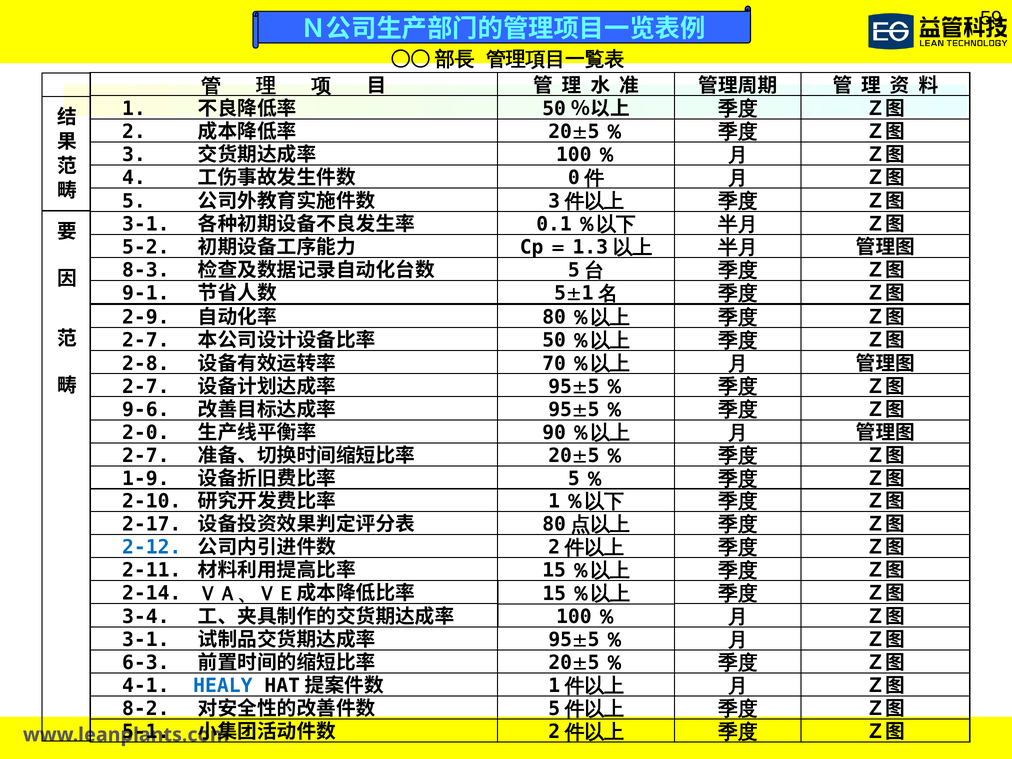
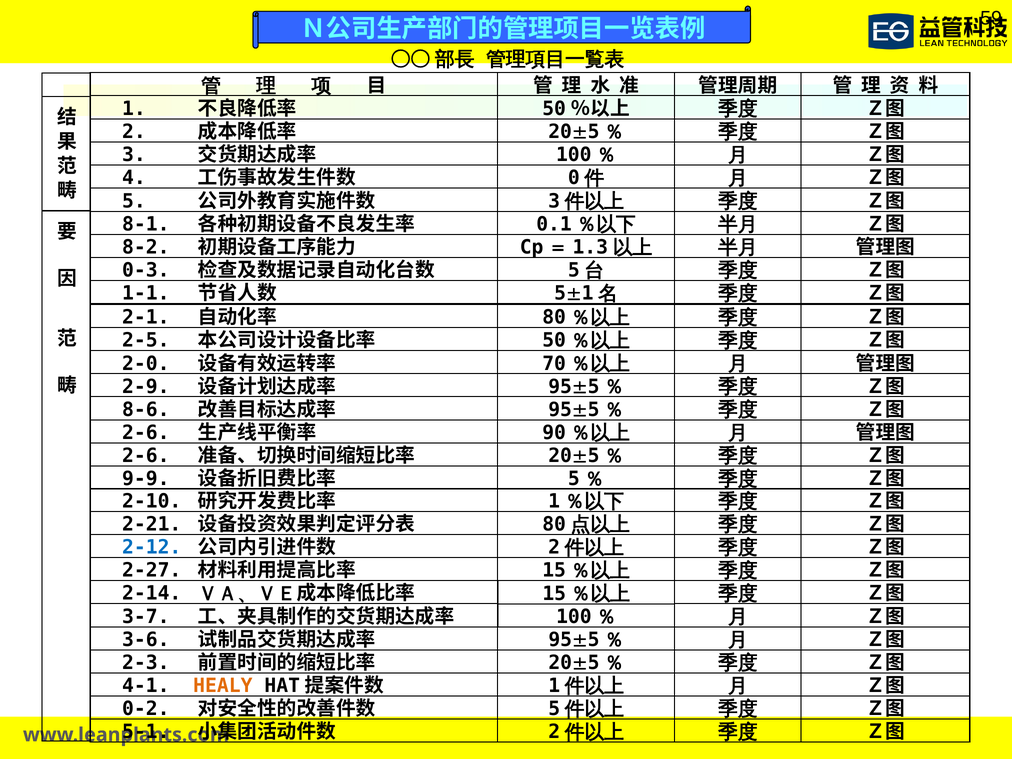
3-1 at (146, 224): 3-1 -> 8-1
5-2: 5-2 -> 8-2
8-3: 8-3 -> 0-3
9-1: 9-1 -> 1-1
2-9: 2-9 -> 2-1
2-7 at (146, 340): 2-7 -> 2-5
2-8: 2-8 -> 2-0
2-7 at (146, 387): 2-7 -> 2-9
9-6: 9-6 -> 8-6
2-0 at (146, 433): 2-0 -> 2-6
2-7 at (146, 456): 2-7 -> 2-6
1-9: 1-9 -> 9-9
2-17: 2-17 -> 2-21
2-11: 2-11 -> 2-27
3-4: 3-4 -> 3-7
3-1 at (146, 640): 3-1 -> 3-6
6-3: 6-3 -> 2-3
HEALY colour: blue -> orange
8-2: 8-2 -> 0-2
